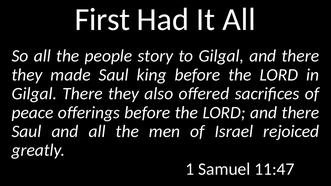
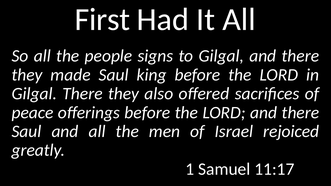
story: story -> signs
11:47: 11:47 -> 11:17
